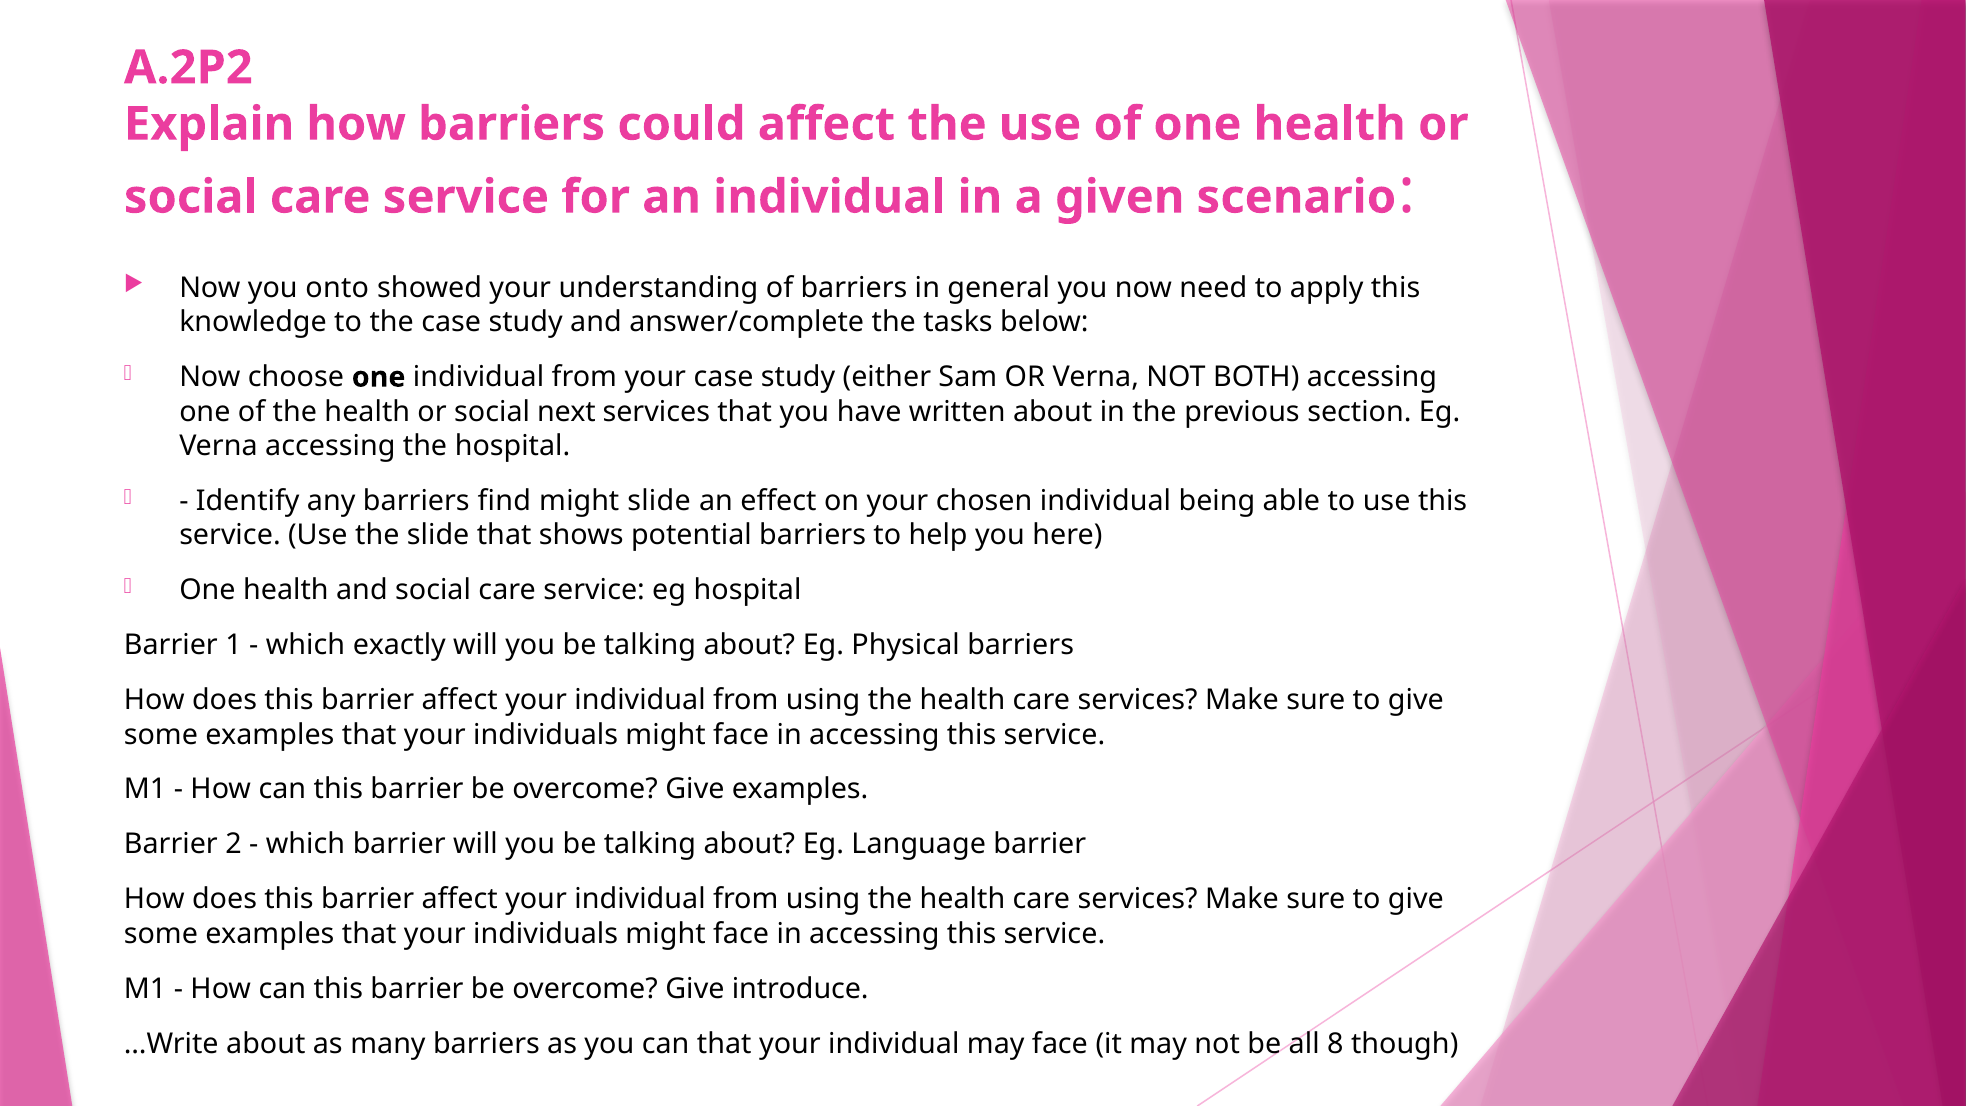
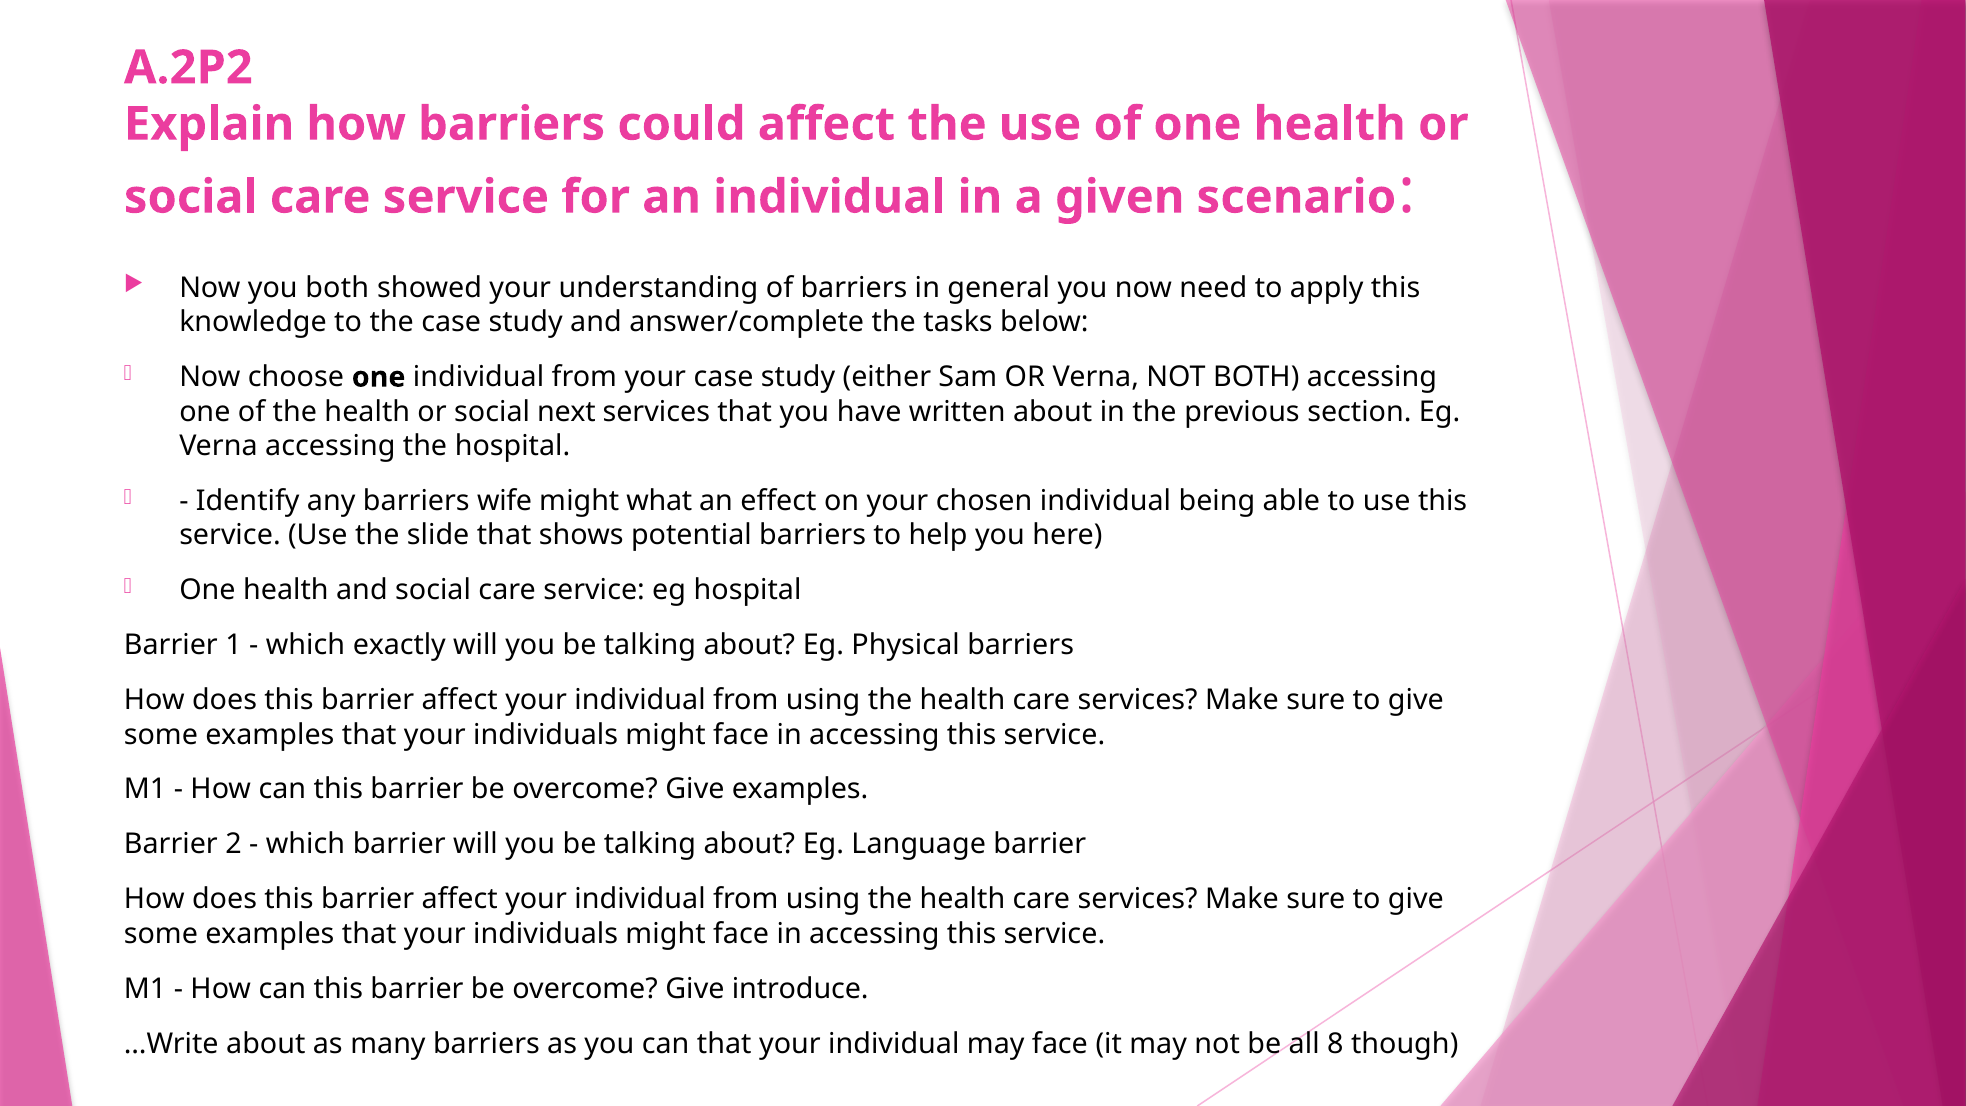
you onto: onto -> both
find: find -> wife
might slide: slide -> what
